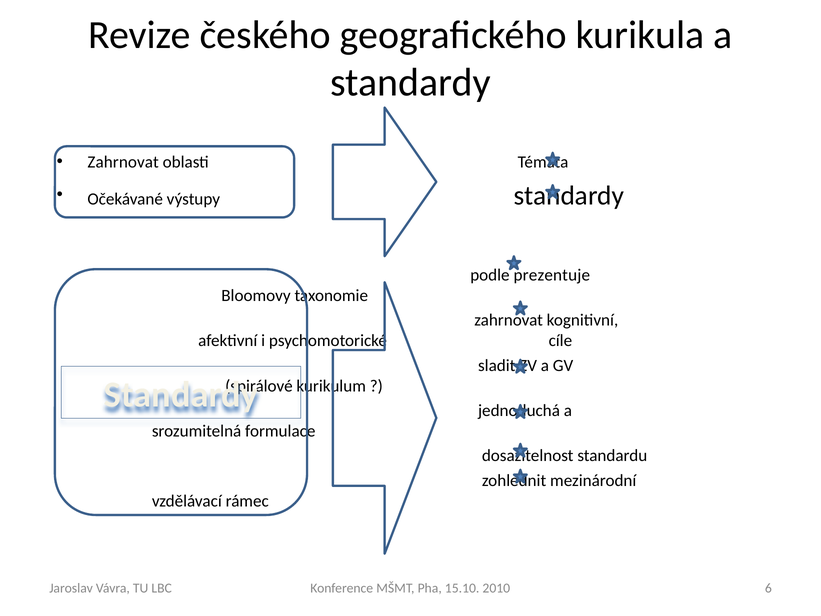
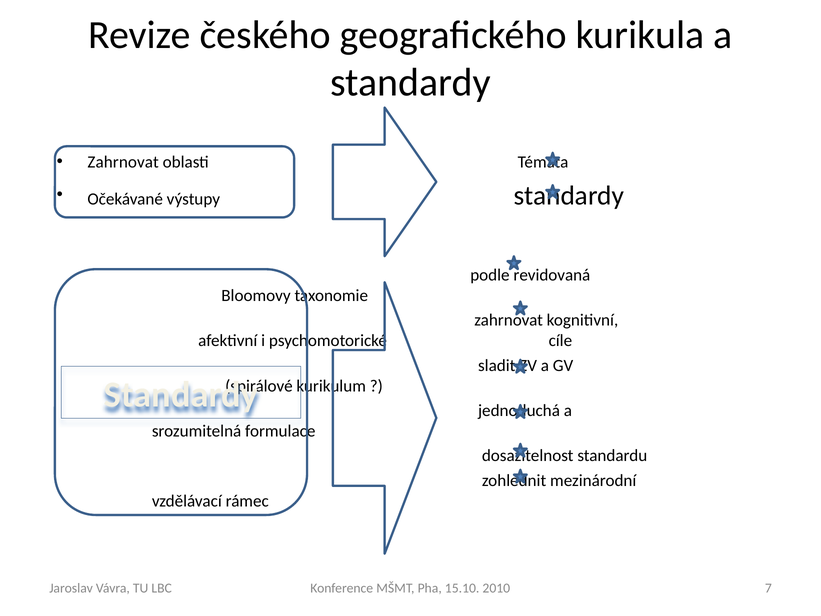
prezentuje: prezentuje -> revidovaná
6: 6 -> 7
